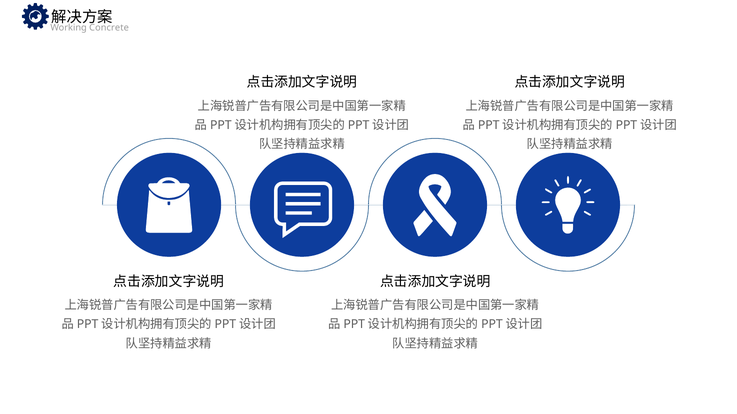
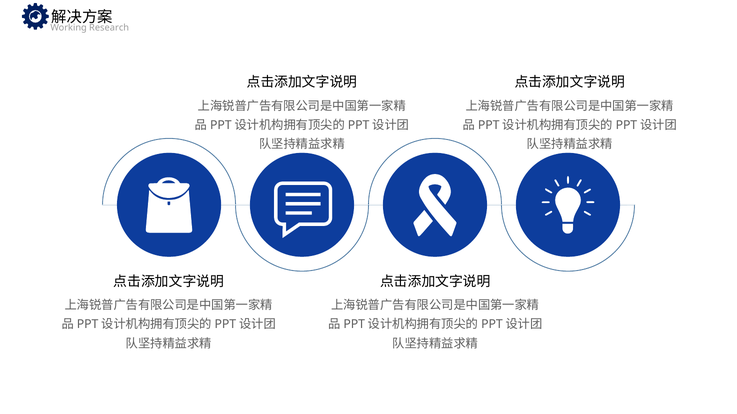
Concrete: Concrete -> Research
